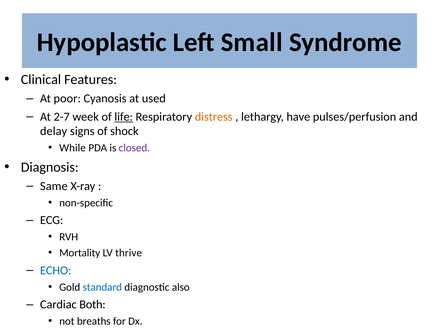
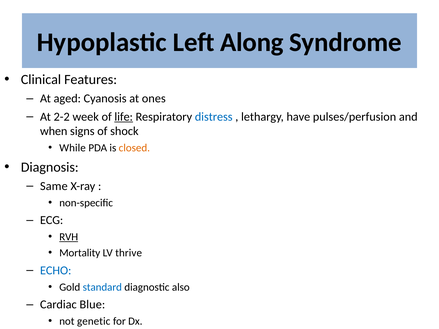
Small: Small -> Along
poor: poor -> aged
used: used -> ones
2-7: 2-7 -> 2-2
distress colour: orange -> blue
delay: delay -> when
closed colour: purple -> orange
RVH underline: none -> present
Both: Both -> Blue
breaths: breaths -> genetic
